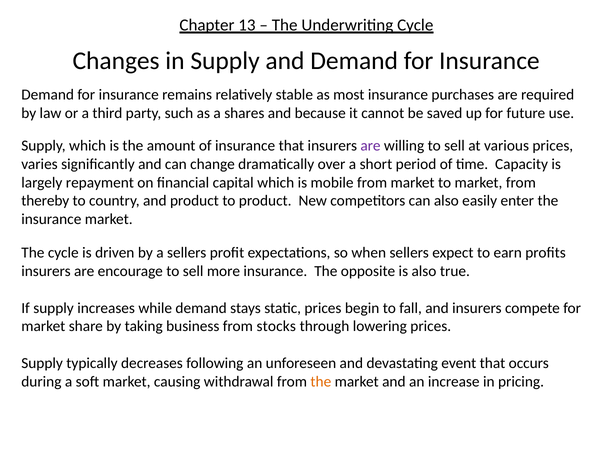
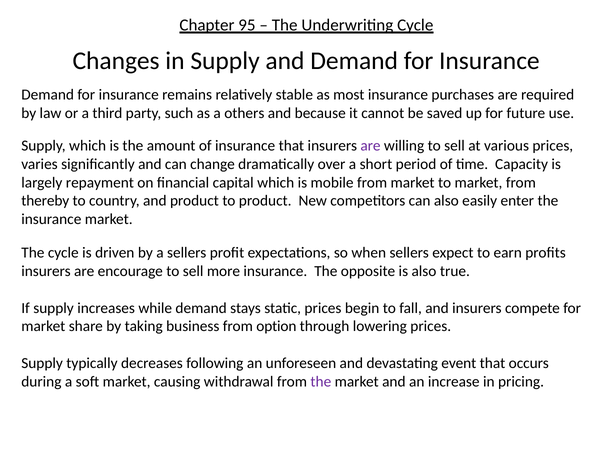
13: 13 -> 95
shares: shares -> others
stocks: stocks -> option
the at (321, 382) colour: orange -> purple
